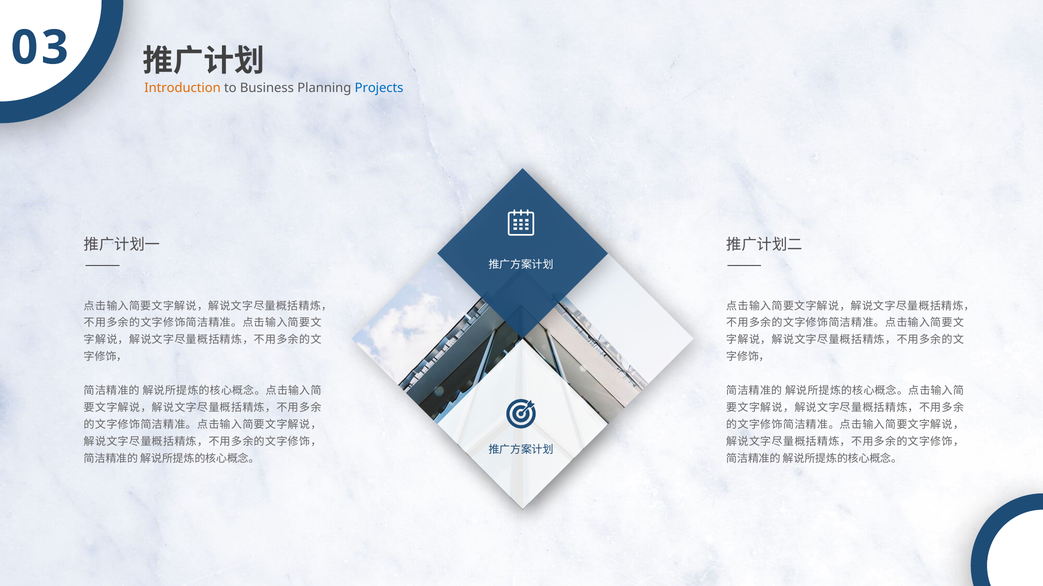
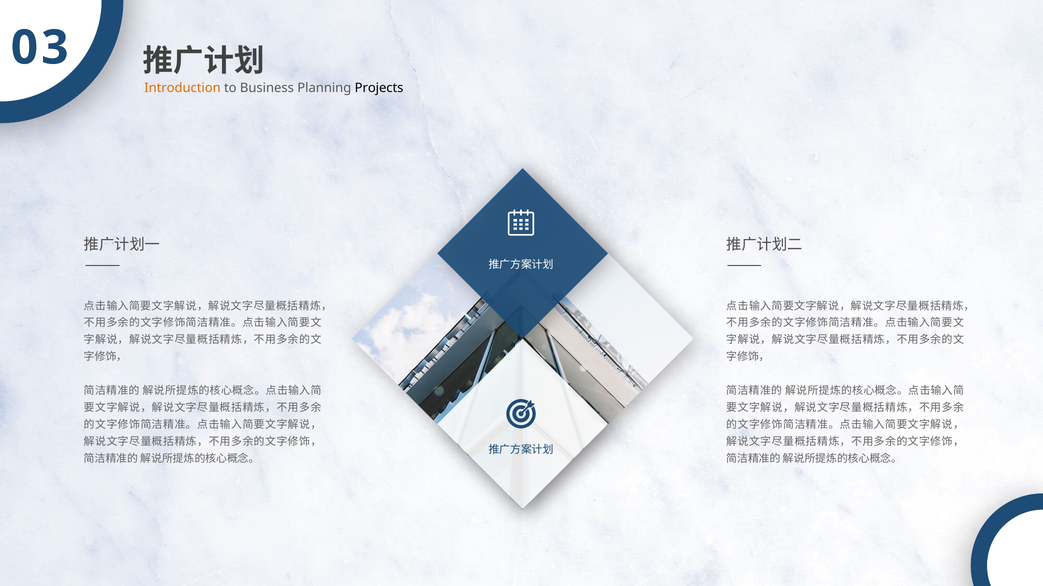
Projects colour: blue -> black
